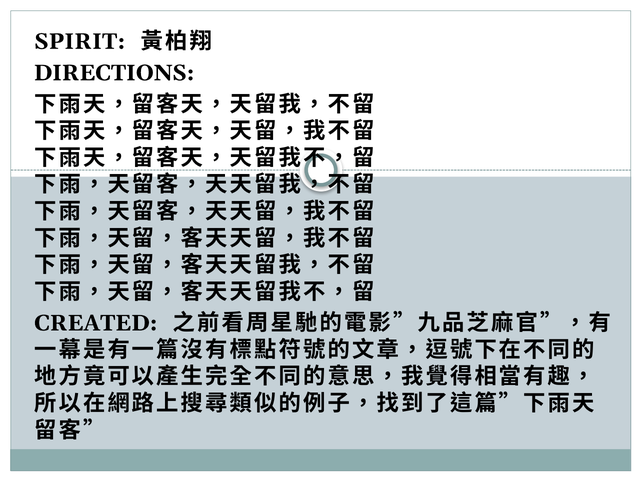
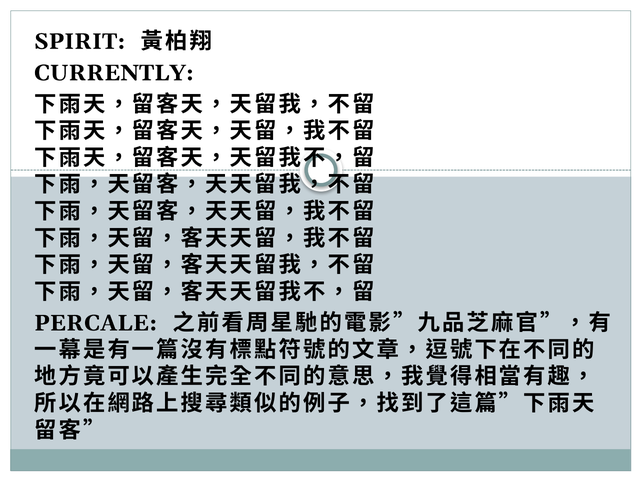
DIRECTIONS: DIRECTIONS -> CURRENTLY
CREATED: CREATED -> PERCALE
